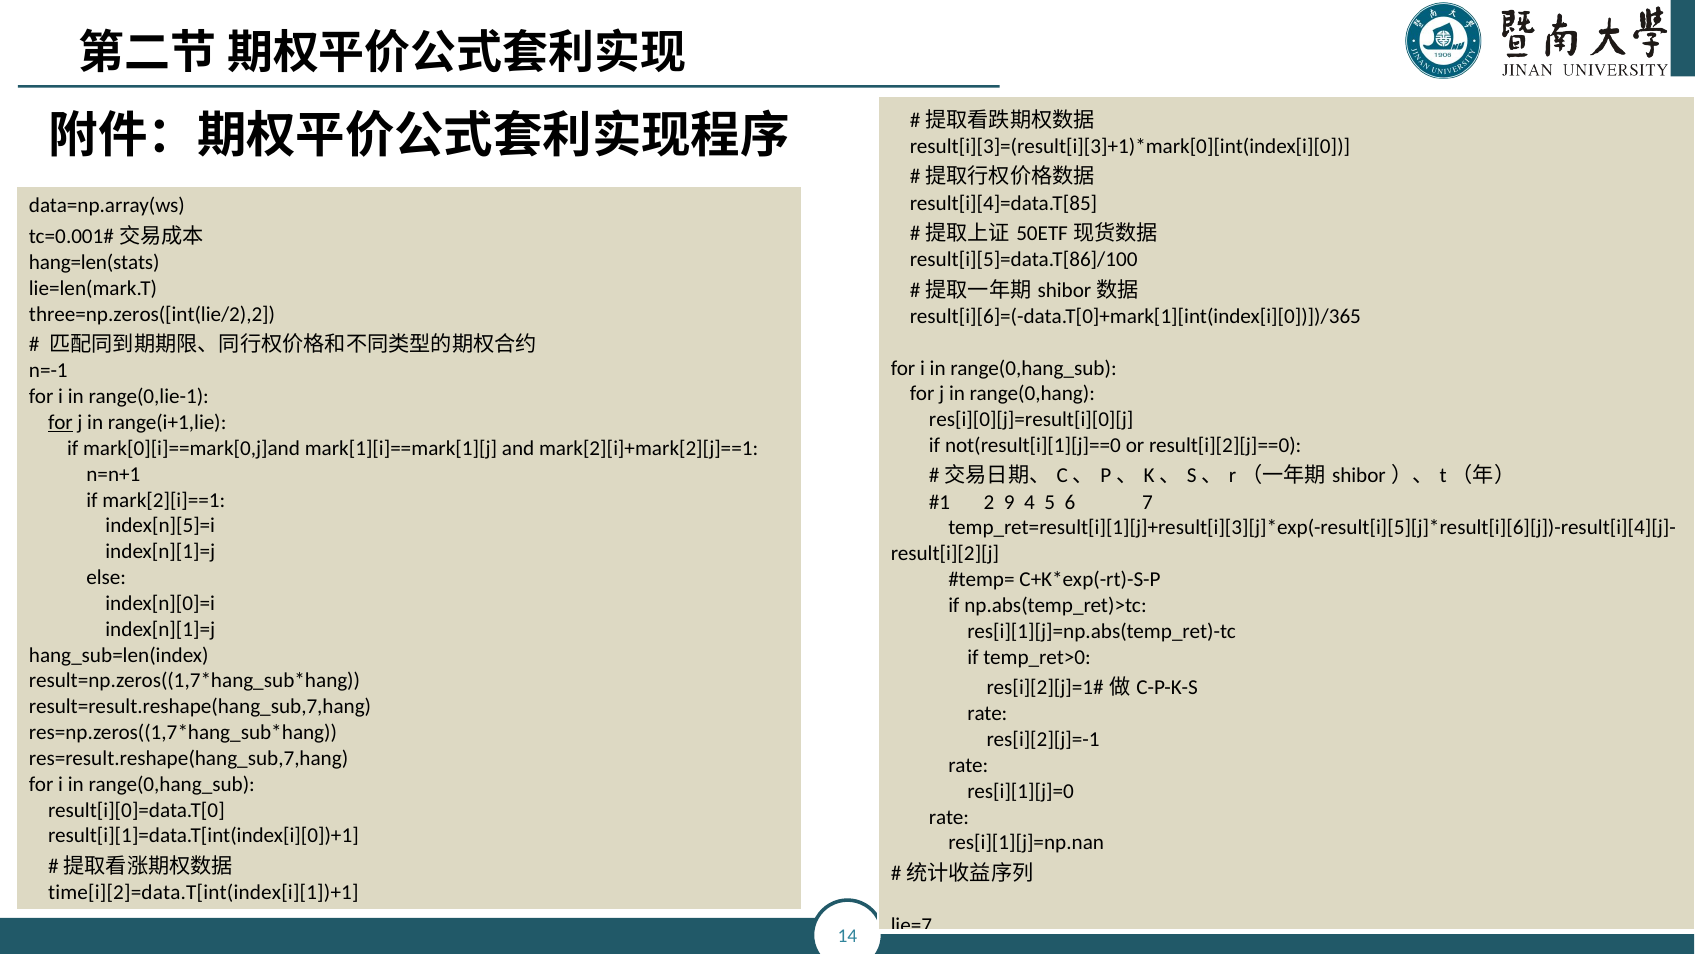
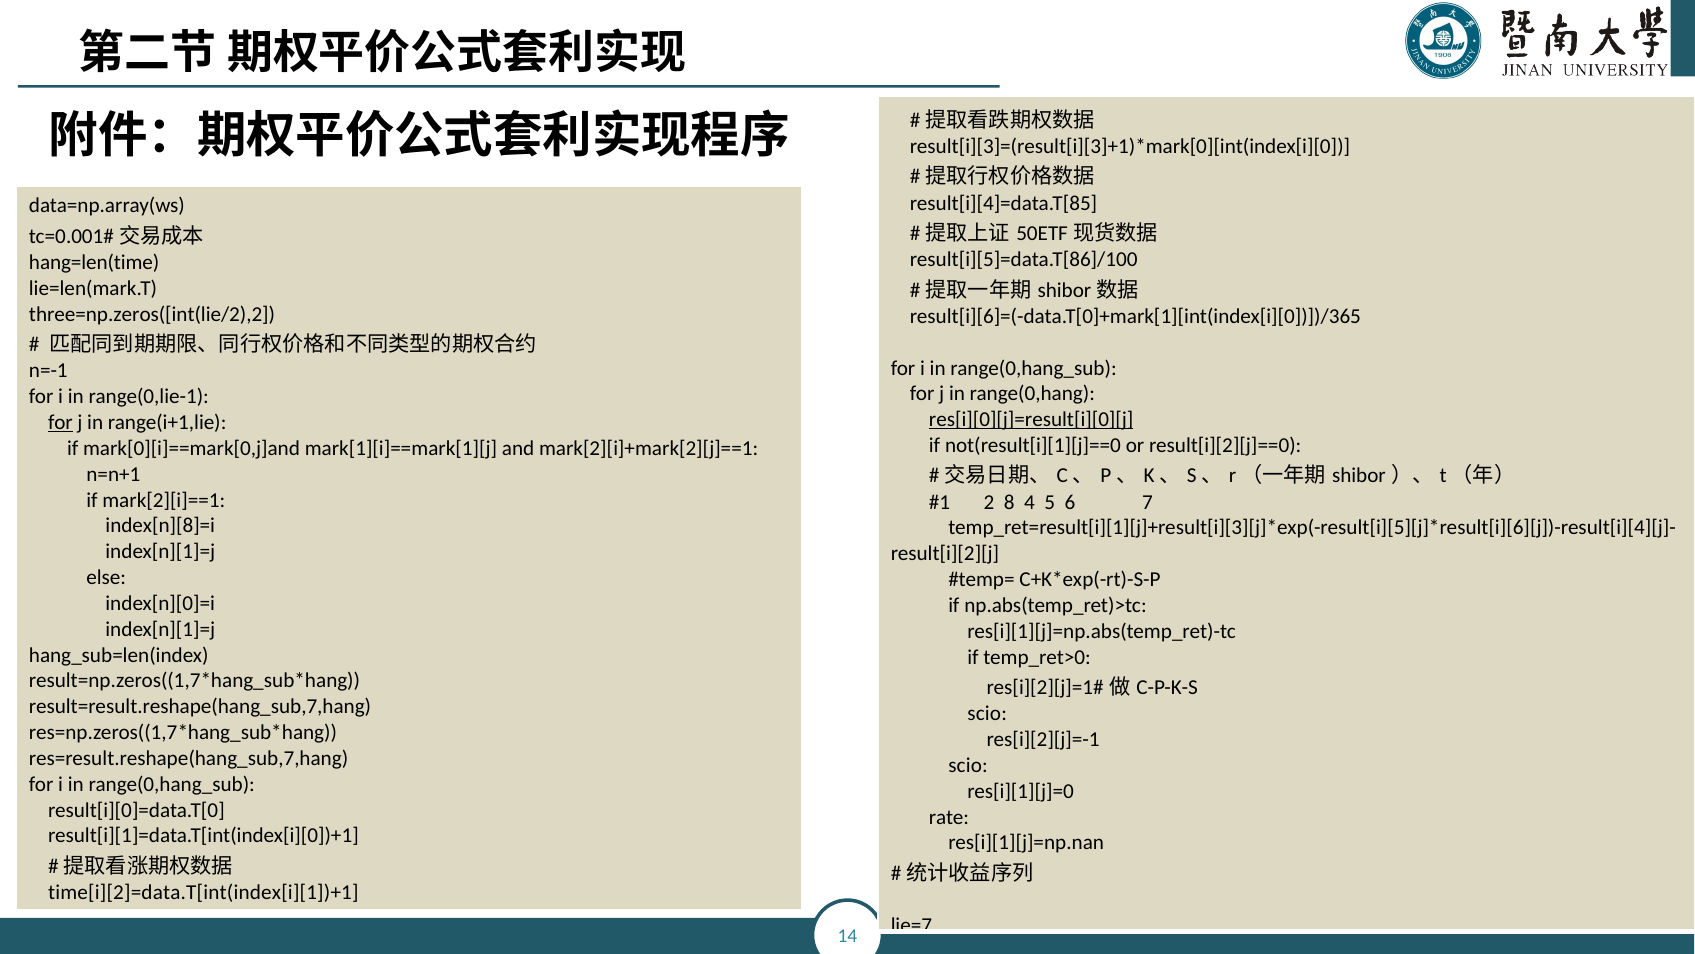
hang=len(stats: hang=len(stats -> hang=len(time
res[i][0][j]=result[i][0][j underline: none -> present
9: 9 -> 8
index[n][5]=i: index[n][5]=i -> index[n][8]=i
rate at (987, 714): rate -> scio
rate at (968, 765): rate -> scio
